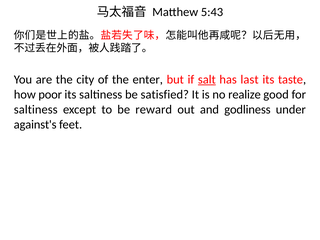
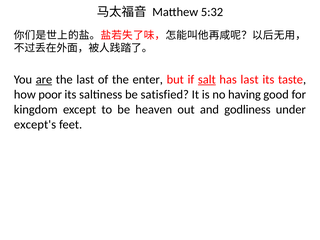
5:43: 5:43 -> 5:32
are underline: none -> present
the city: city -> last
realize: realize -> having
saltiness at (36, 110): saltiness -> kingdom
reward: reward -> heaven
against's: against's -> except's
